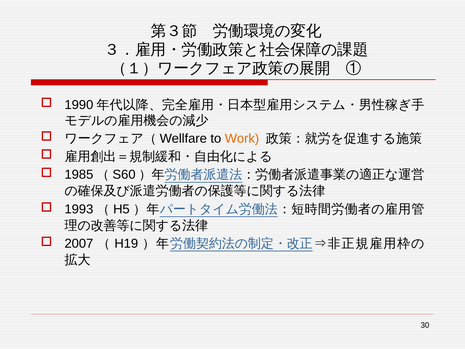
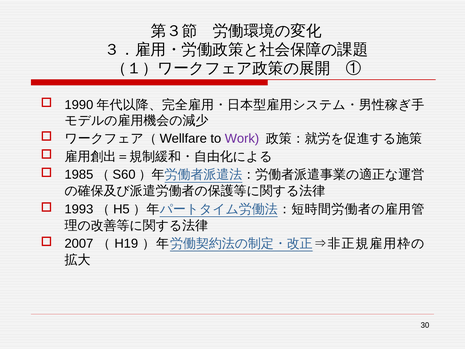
Work colour: orange -> purple
